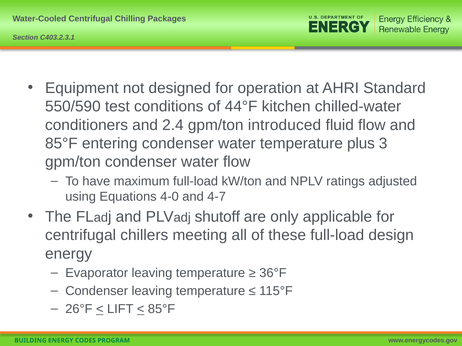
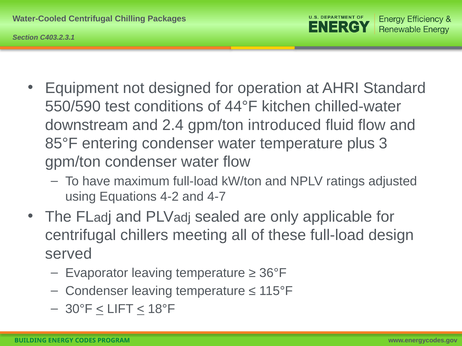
conditioners: conditioners -> downstream
4-0: 4-0 -> 4-2
shutoff: shutoff -> sealed
energy at (69, 254): energy -> served
26°F: 26°F -> 30°F
85°F at (162, 309): 85°F -> 18°F
